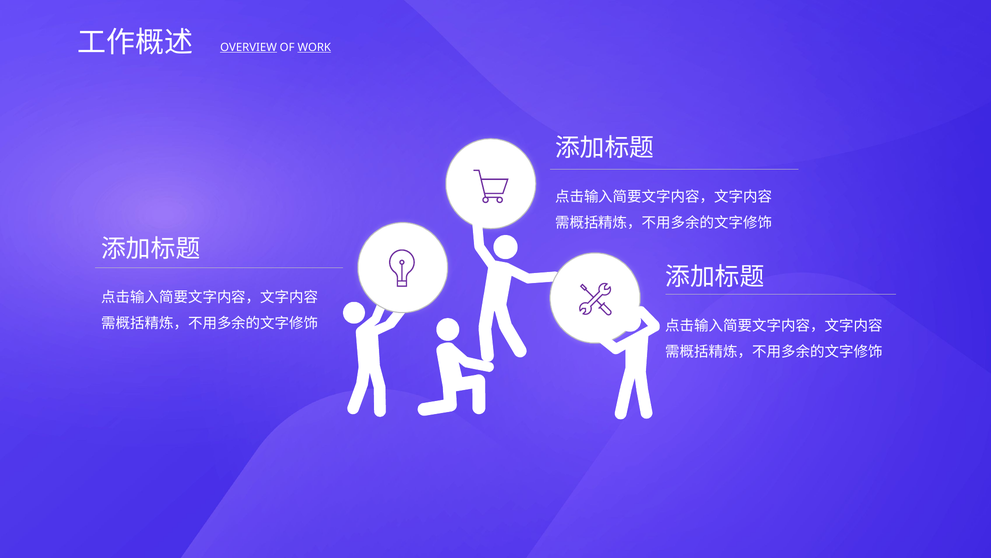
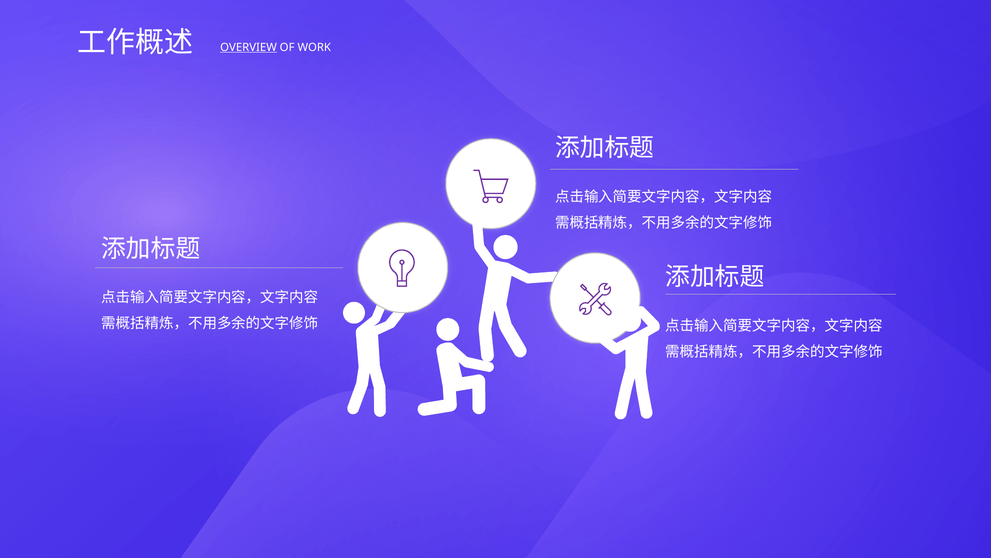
WORK underline: present -> none
